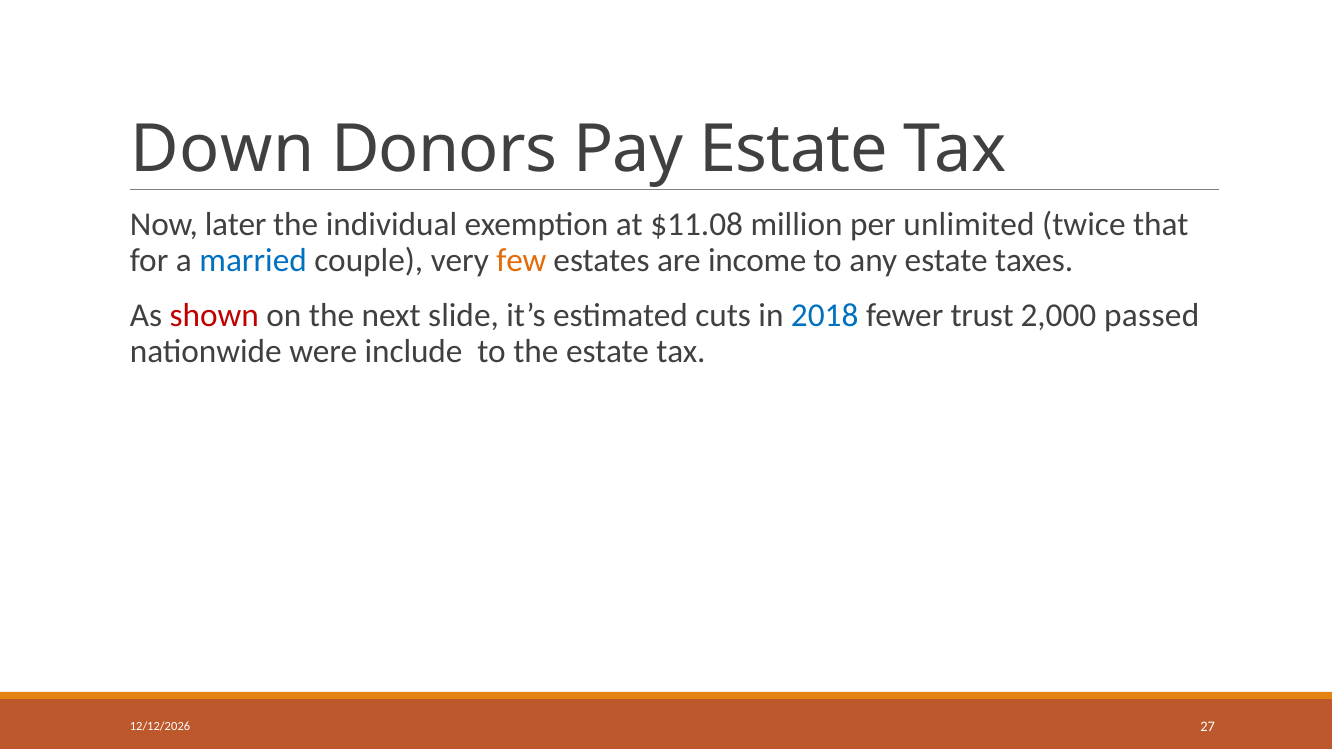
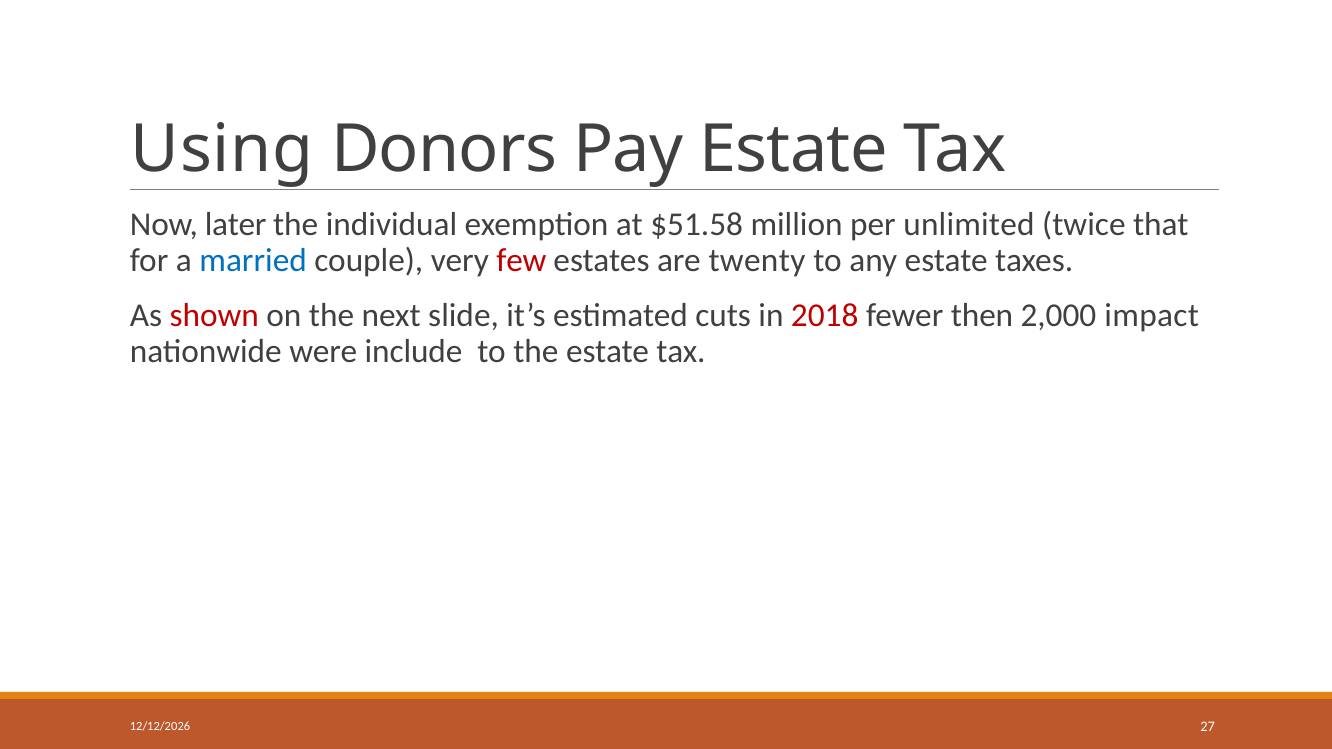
Down: Down -> Using
$11.08: $11.08 -> $51.58
few colour: orange -> red
income: income -> twenty
2018 colour: blue -> red
trust: trust -> then
passed: passed -> impact
